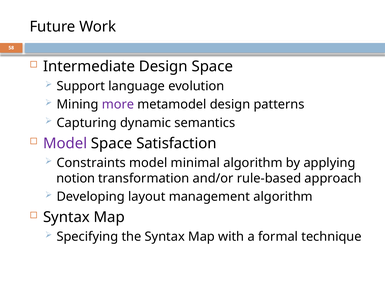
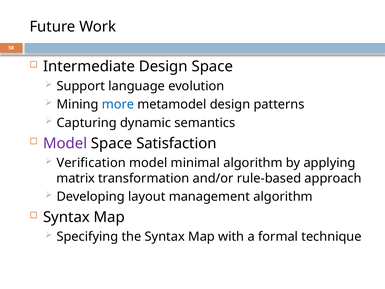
more colour: purple -> blue
Constraints: Constraints -> Verification
notion: notion -> matrix
